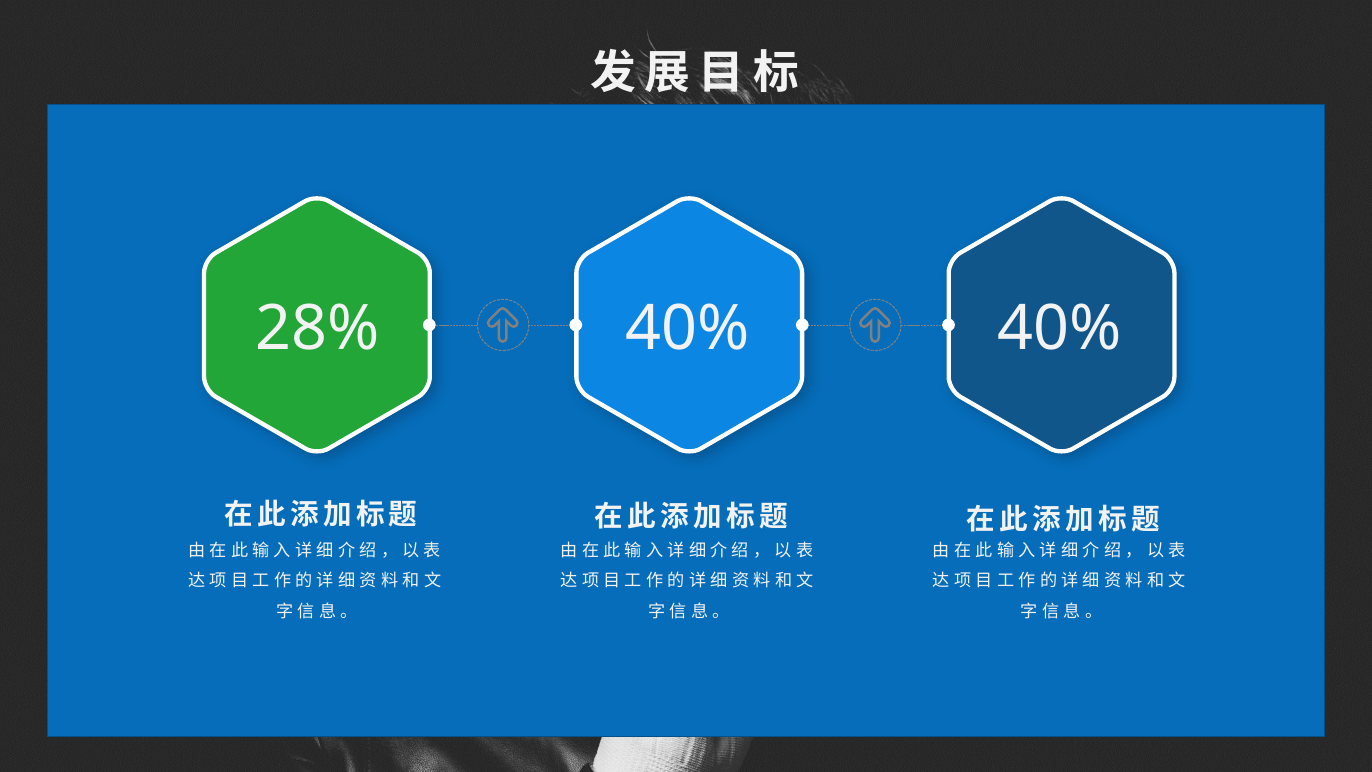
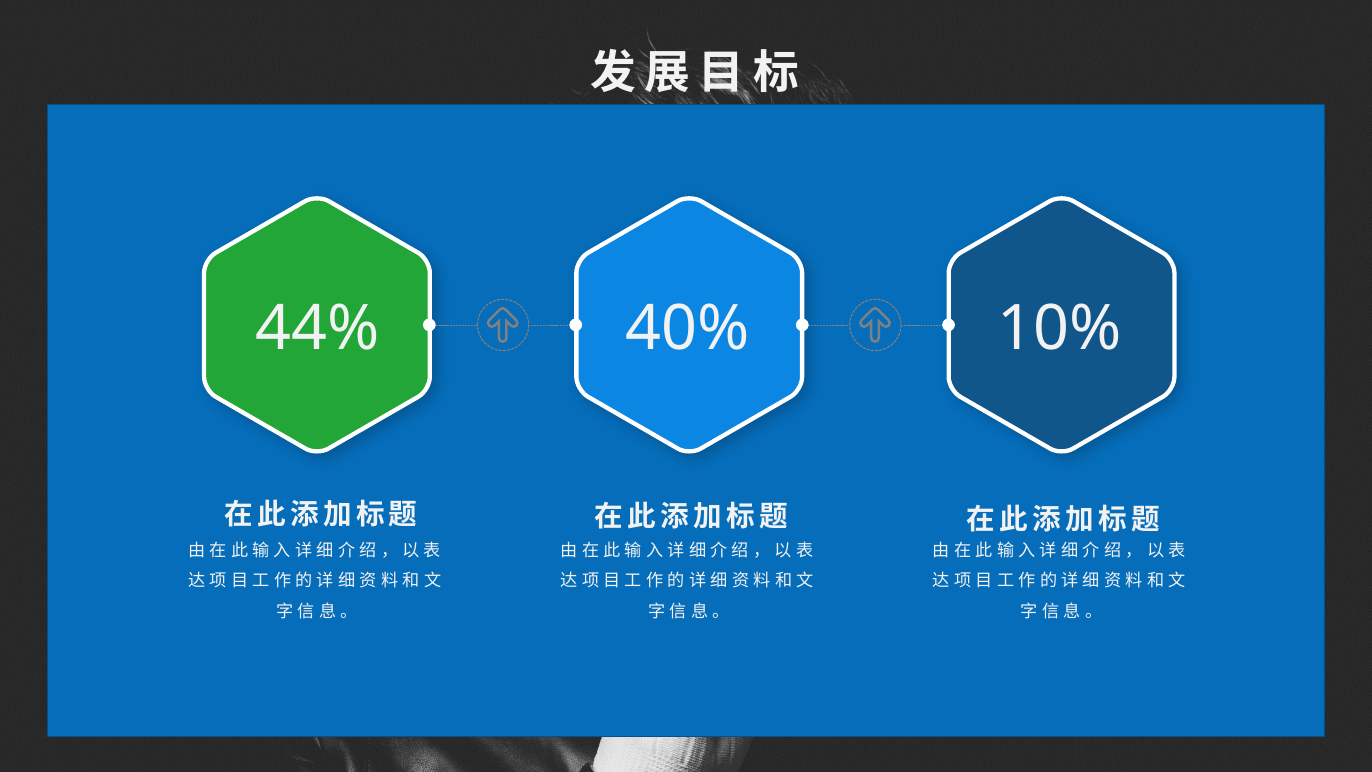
28%: 28% -> 44%
40% 40%: 40% -> 10%
